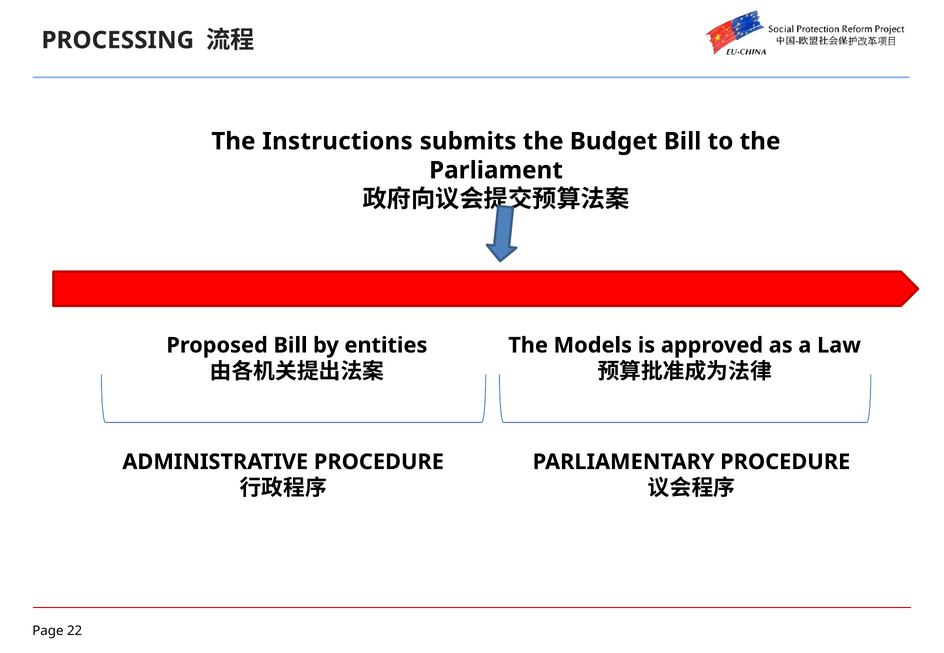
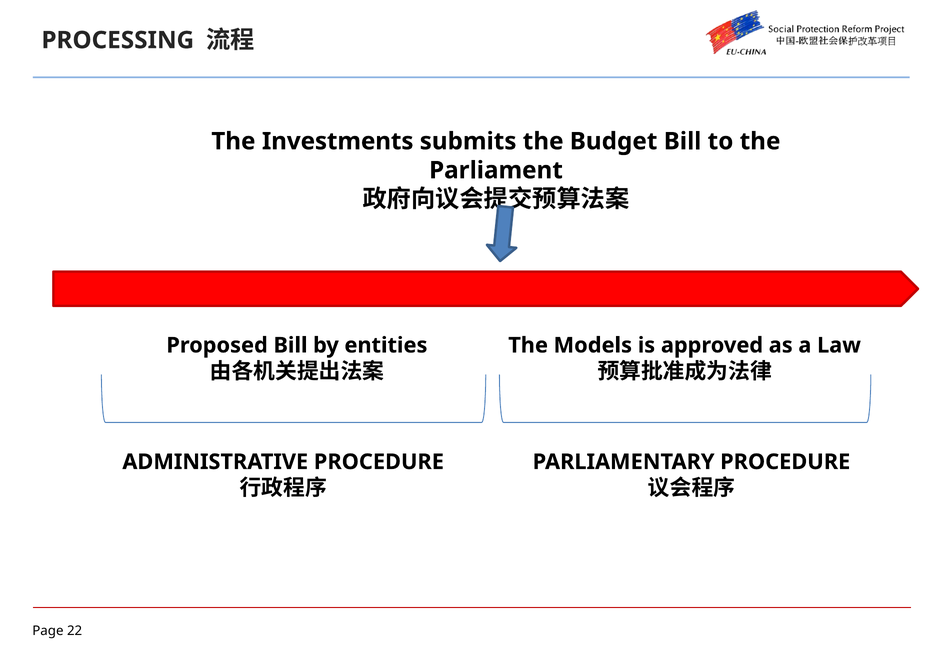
Instructions: Instructions -> Investments
